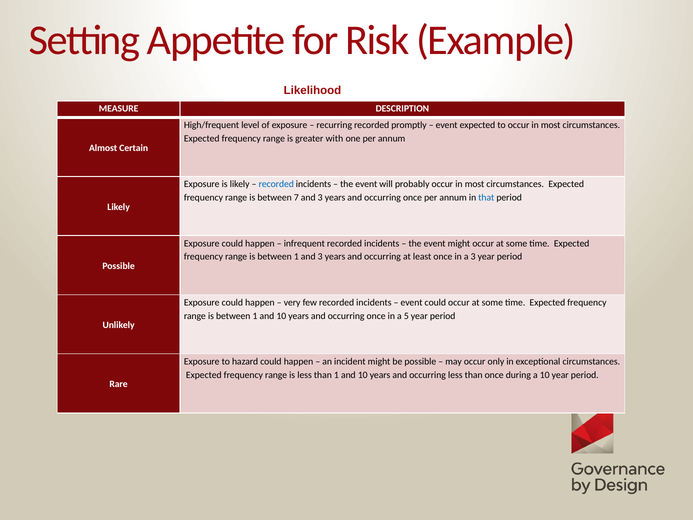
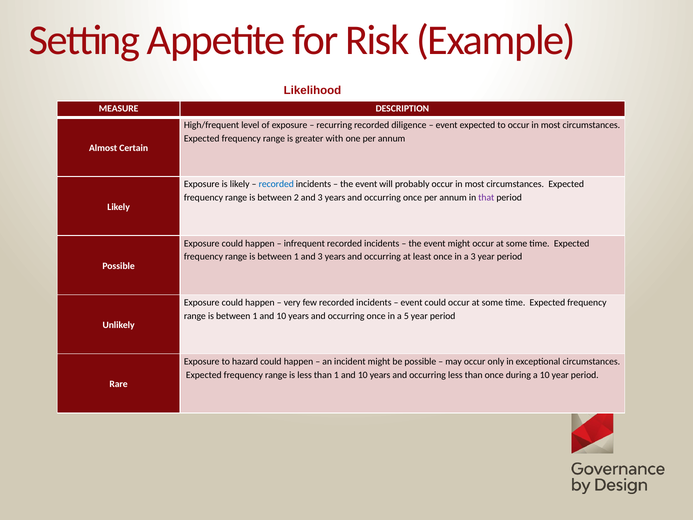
promptly: promptly -> diligence
7: 7 -> 2
that colour: blue -> purple
